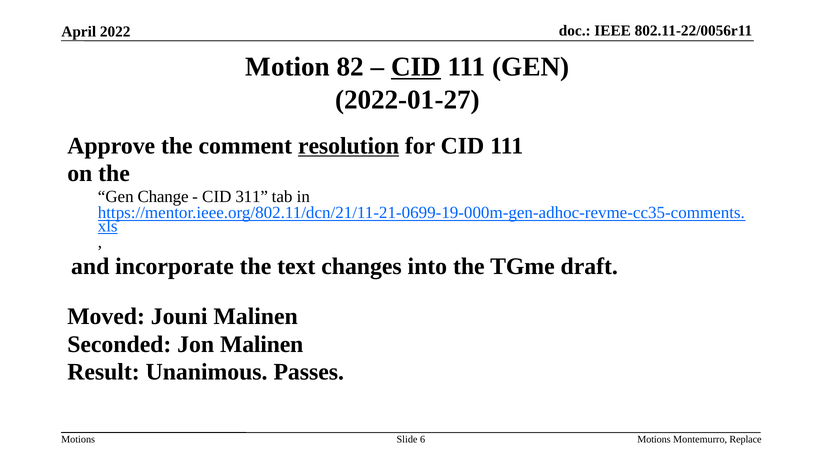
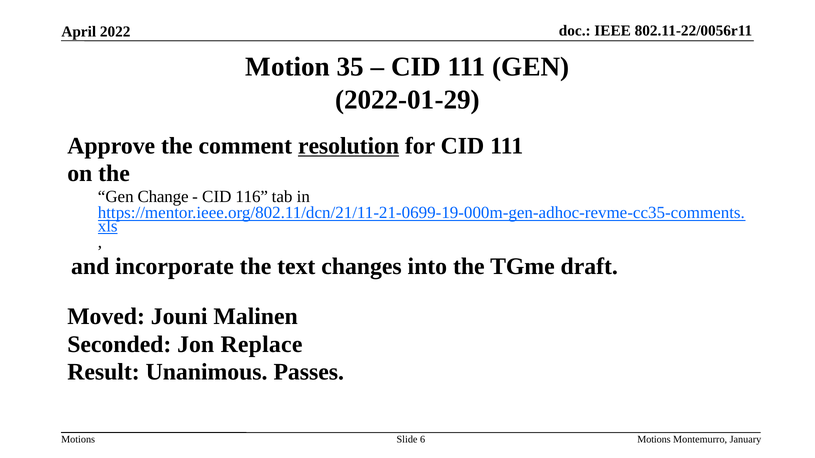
82: 82 -> 35
CID at (416, 67) underline: present -> none
2022-01-27: 2022-01-27 -> 2022-01-29
311: 311 -> 116
Jon Malinen: Malinen -> Replace
Replace: Replace -> January
